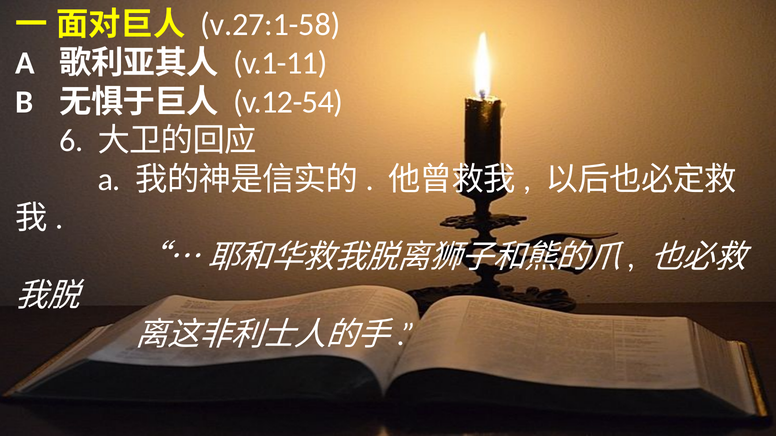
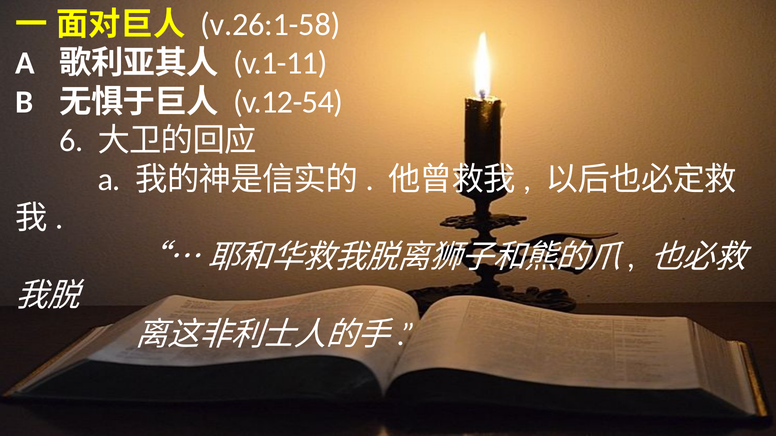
v.27:1-58: v.27:1-58 -> v.26:1-58
